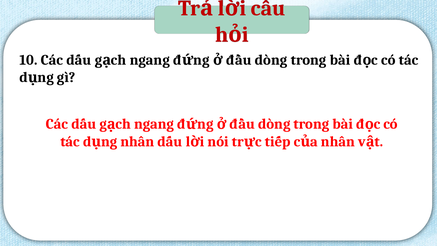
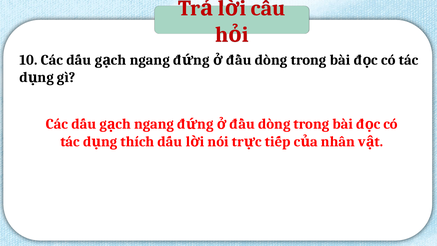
nhân at (137, 142): nhân -> thích
